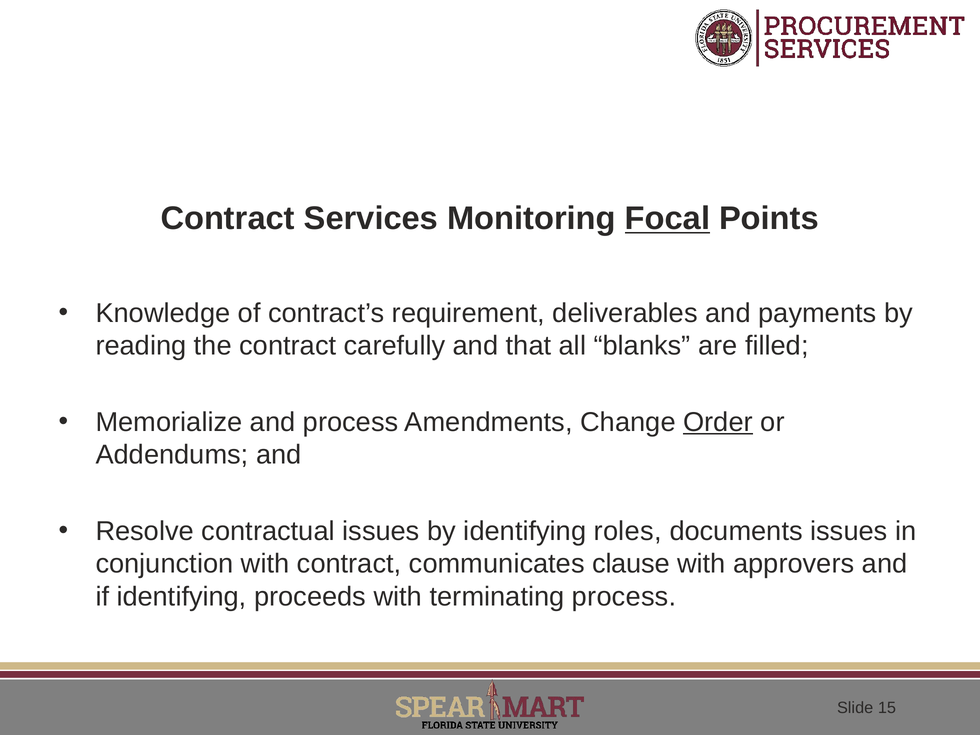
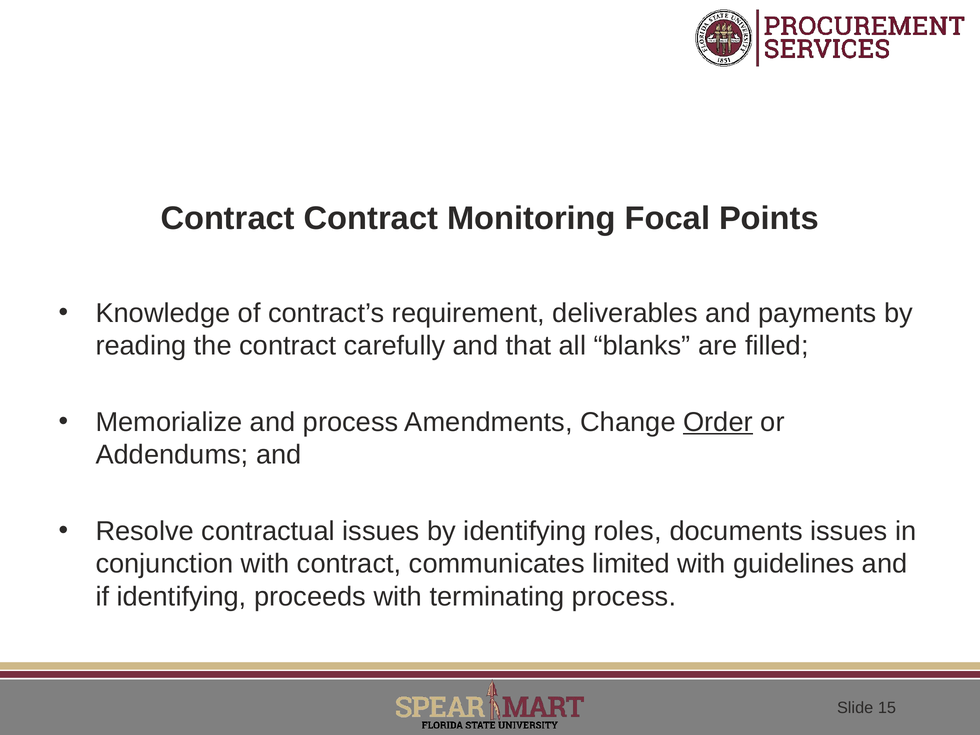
Contract Services: Services -> Contract
Focal underline: present -> none
clause: clause -> limited
approvers: approvers -> guidelines
